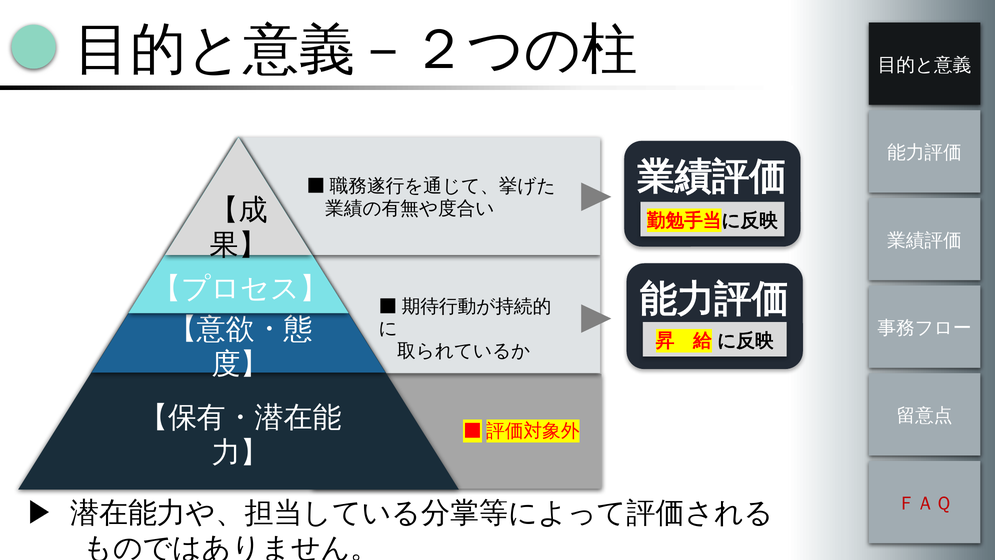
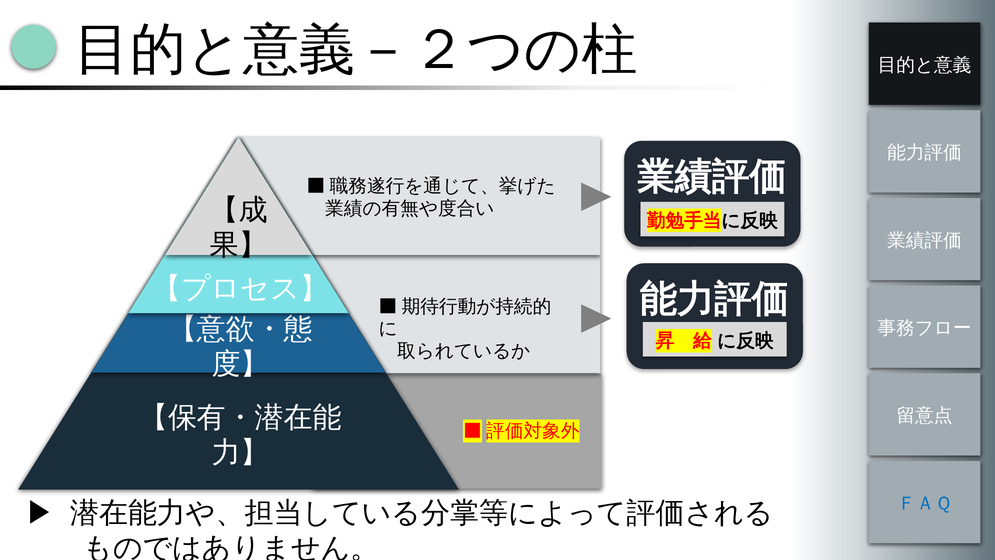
ＦＡＱ colour: red -> blue
